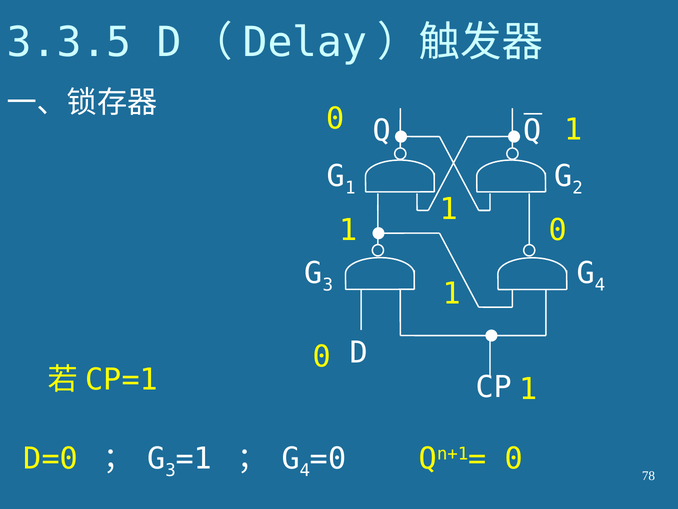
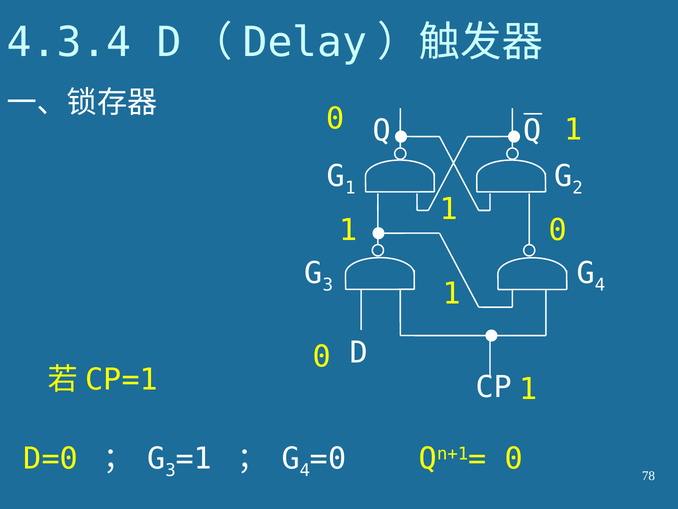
3.3.5: 3.3.5 -> 4.3.4
